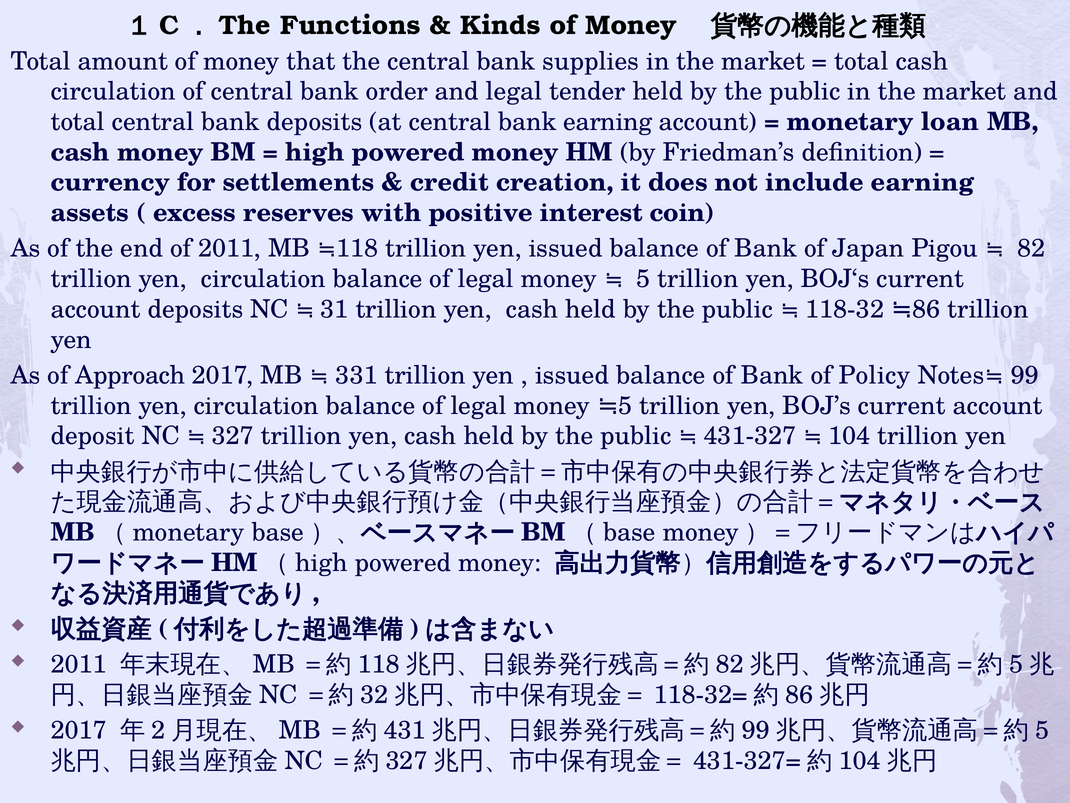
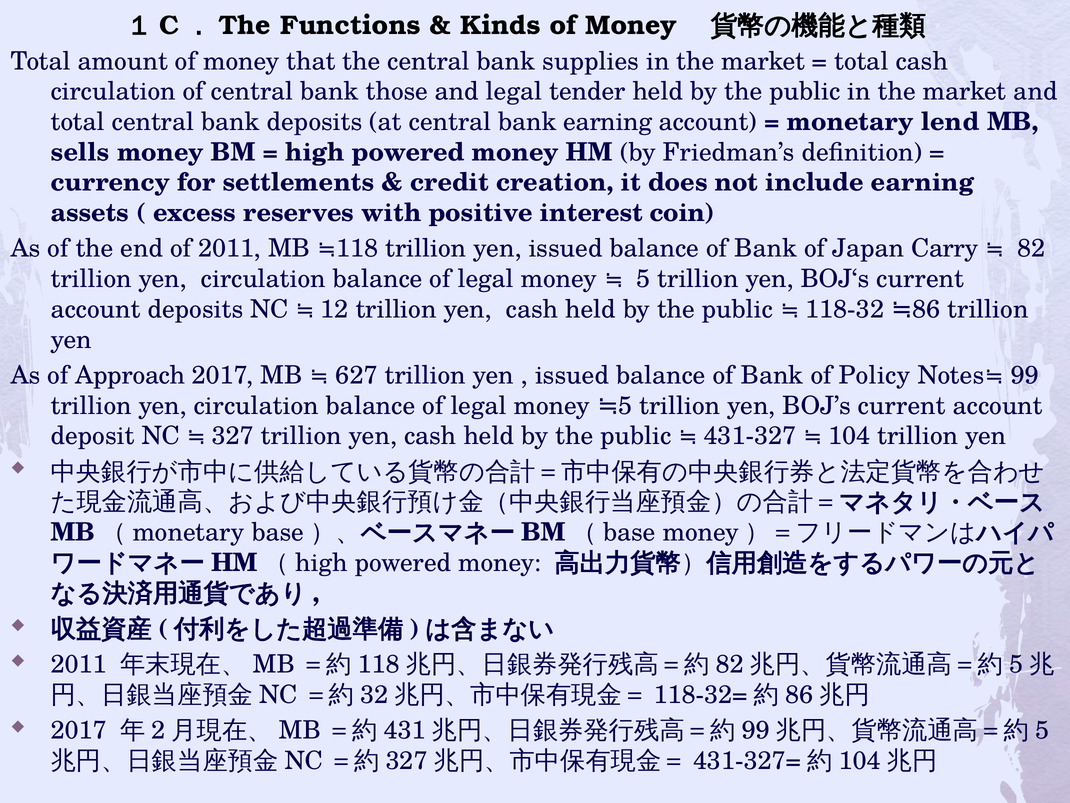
order: order -> those
loan: loan -> lend
cash at (80, 152): cash -> sells
Pigou: Pigou -> Carry
31: 31 -> 12
331: 331 -> 627
